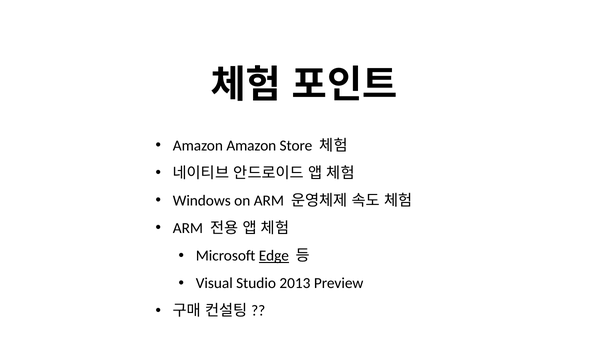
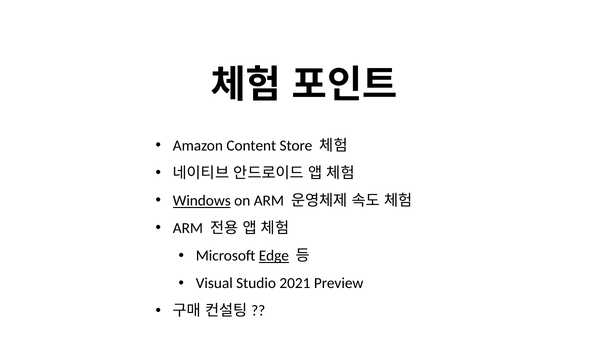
Amazon Amazon: Amazon -> Content
Windows underline: none -> present
2013: 2013 -> 2021
